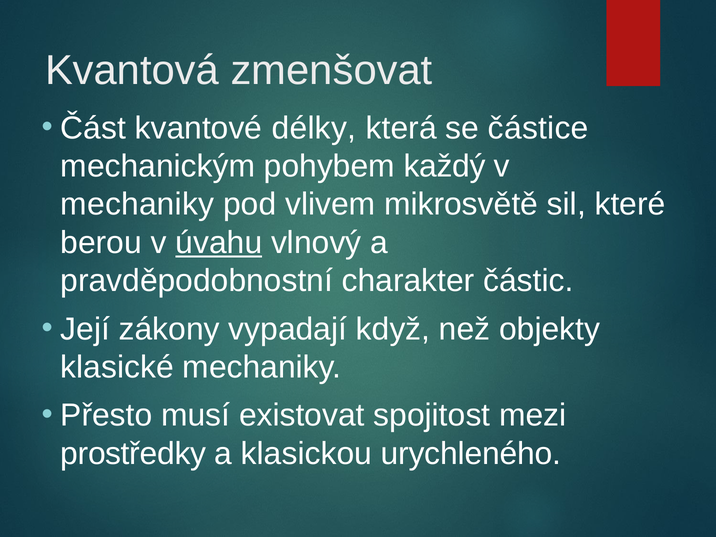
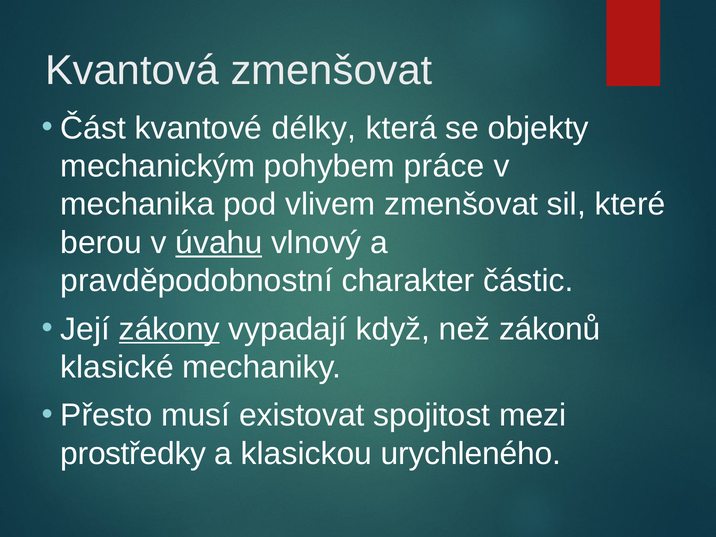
částice: částice -> objekty
každý: každý -> práce
mechaniky at (137, 204): mechaniky -> mechanika
vlivem mikrosvětě: mikrosvětě -> zmenšovat
zákony underline: none -> present
objekty: objekty -> zákonů
